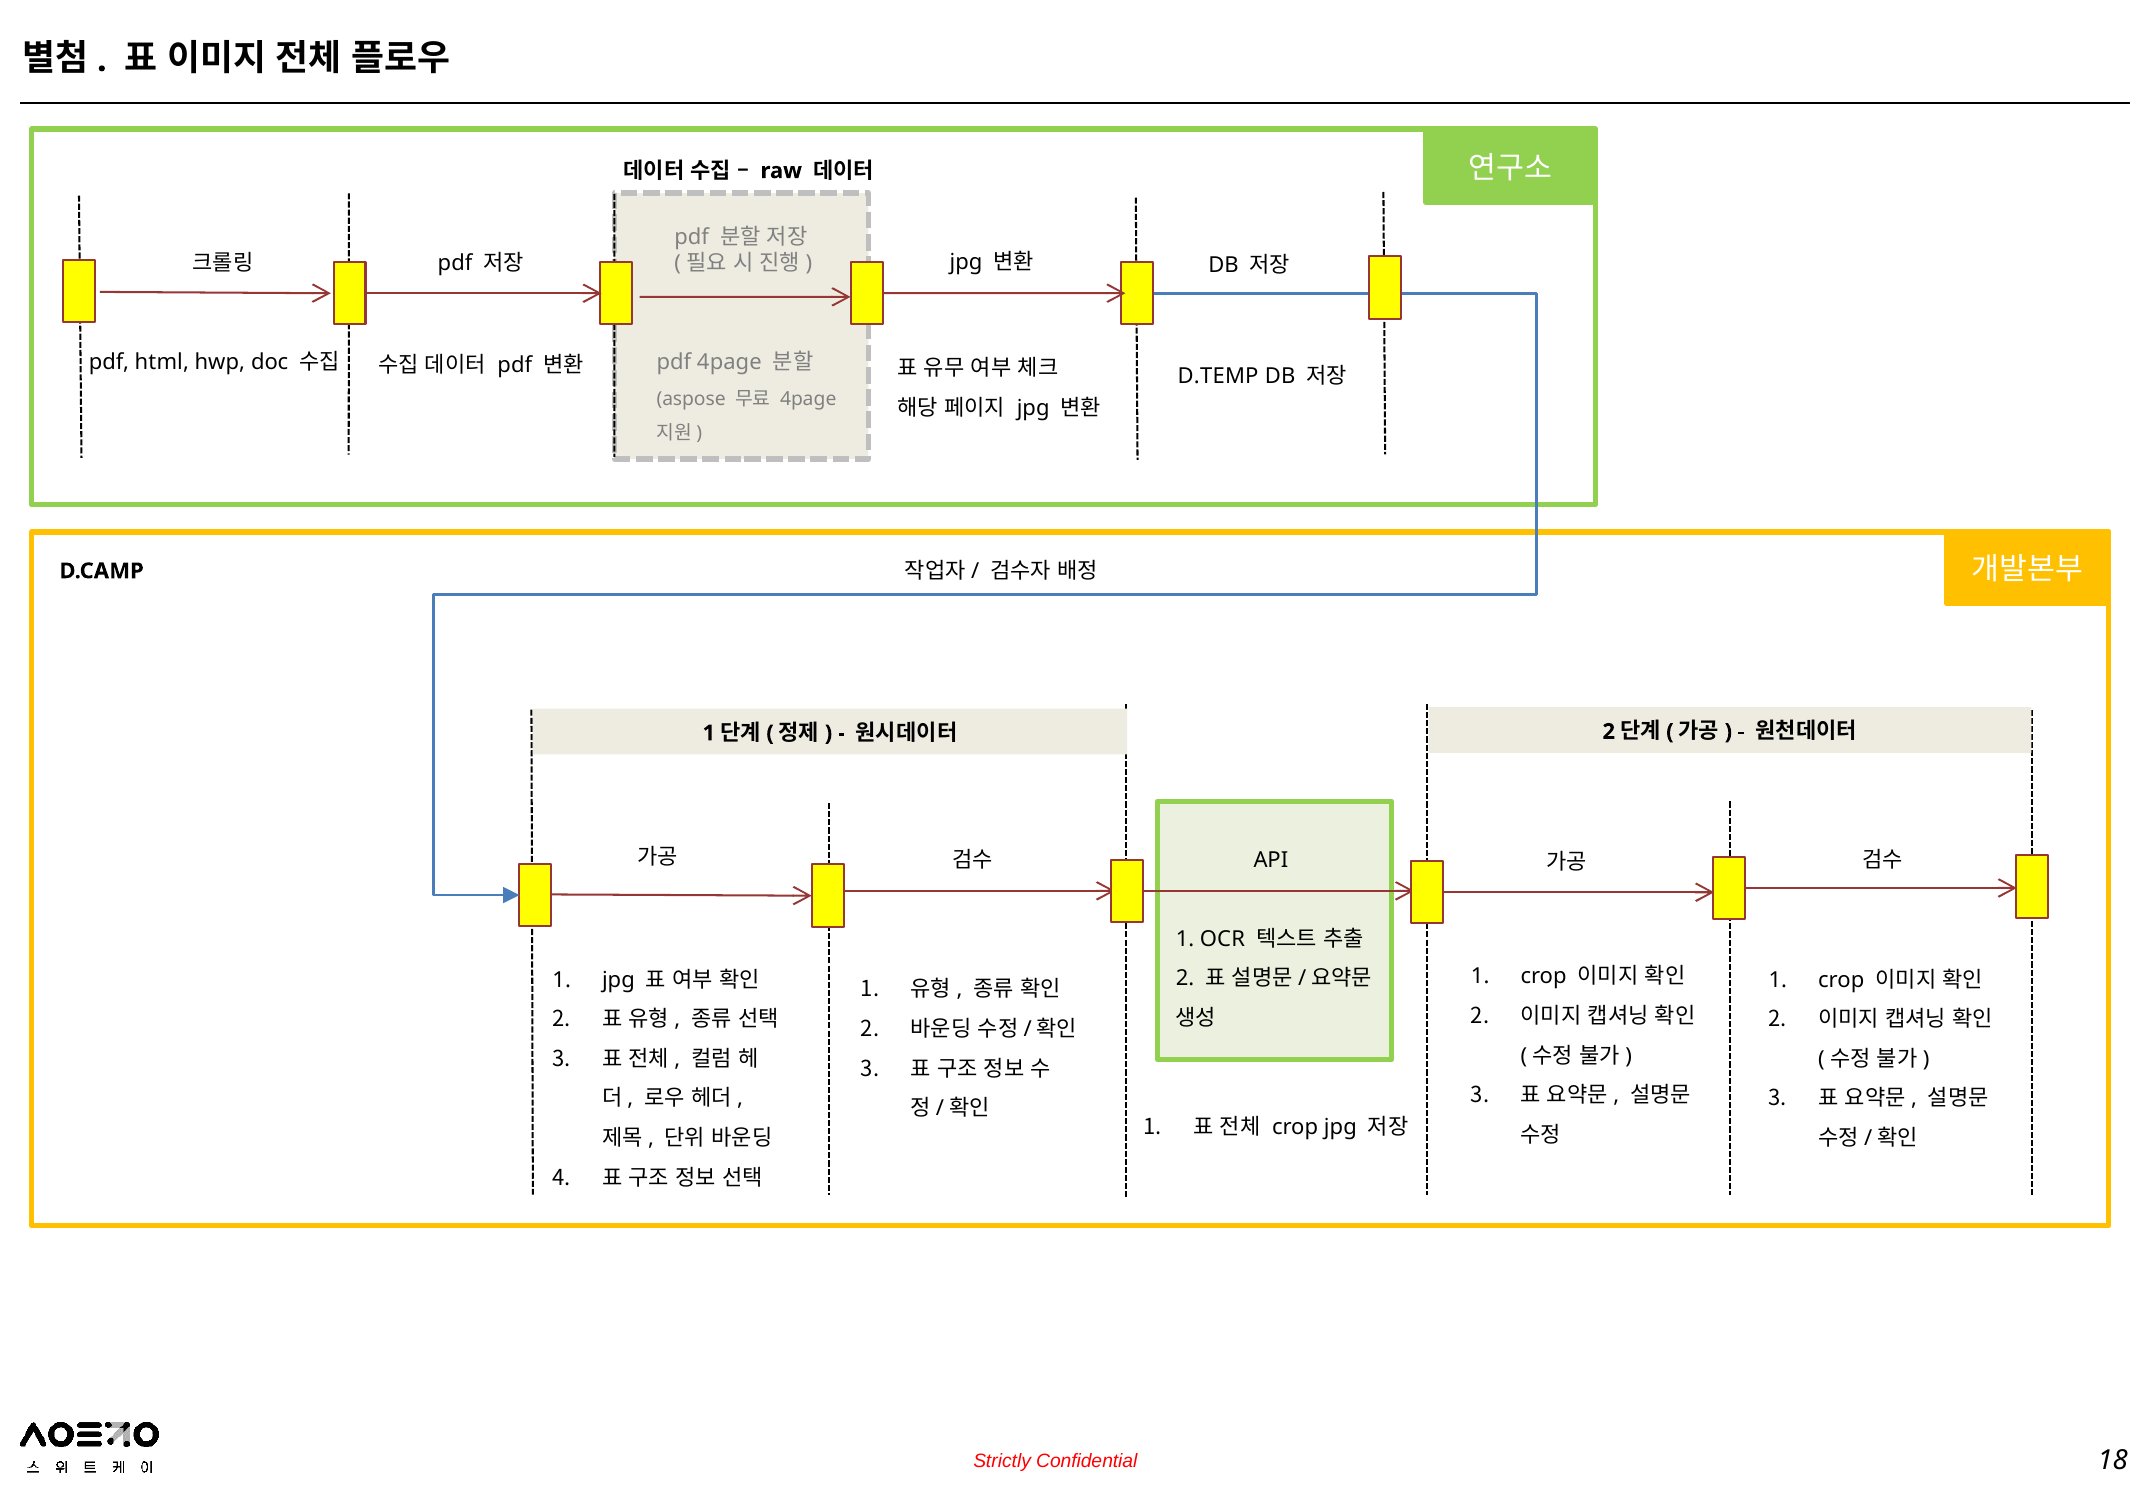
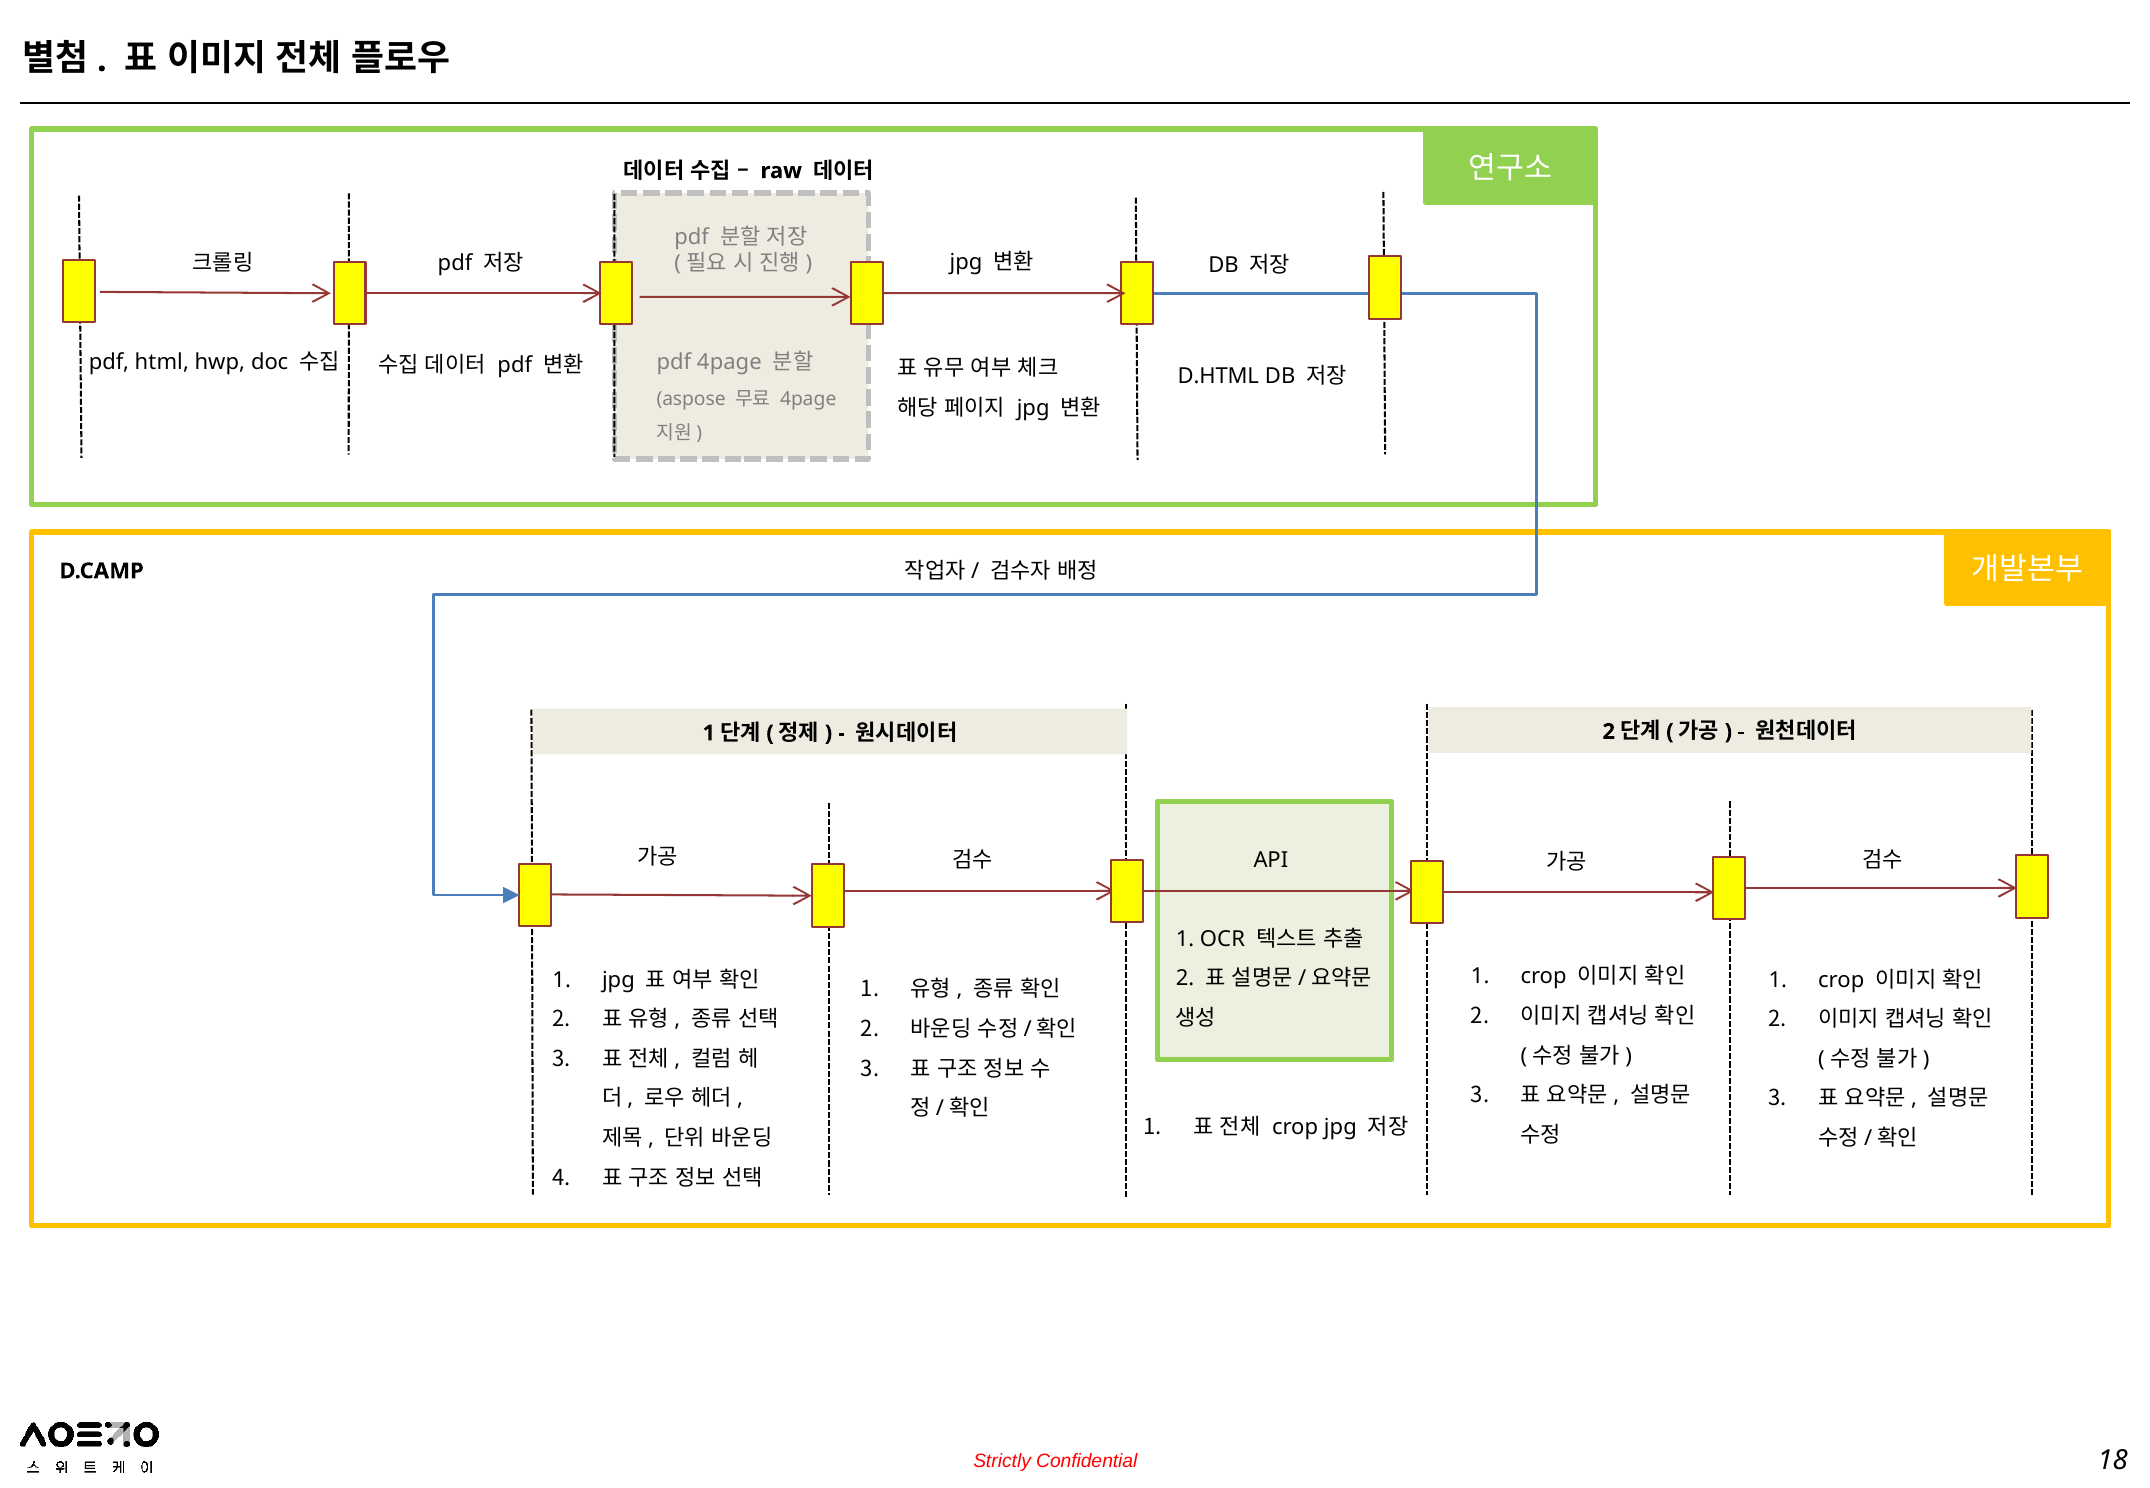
D.TEMP: D.TEMP -> D.HTML
